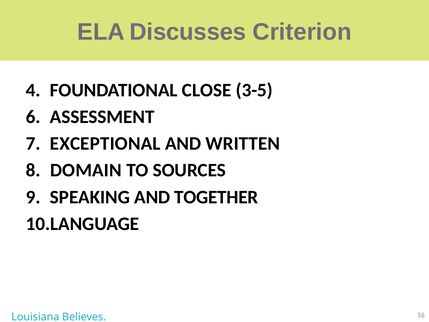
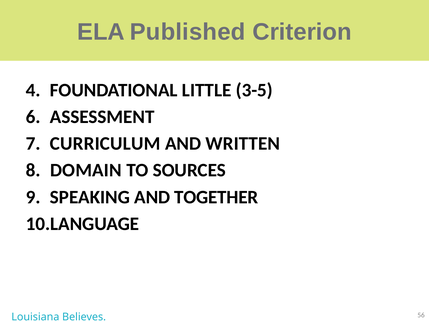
Discusses: Discusses -> Published
CLOSE: CLOSE -> LITTLE
EXCEPTIONAL: EXCEPTIONAL -> CURRICULUM
